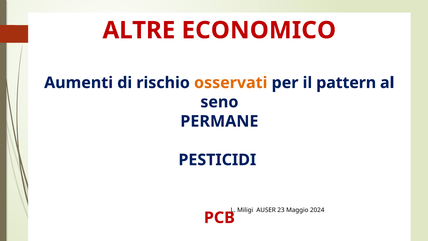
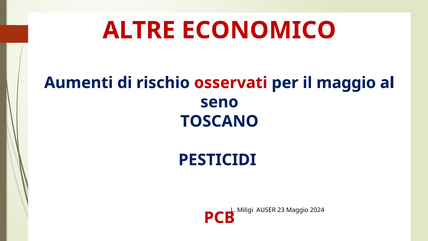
osservati colour: orange -> red
il pattern: pattern -> maggio
PERMANE: PERMANE -> TOSCANO
